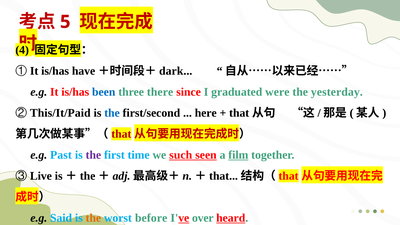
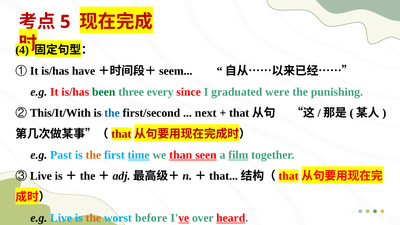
dark: dark -> seem
been colour: blue -> green
there: there -> every
yesterday: yesterday -> punishing
This/It/Paid: This/It/Paid -> This/It/With
here: here -> next
the at (93, 155) colour: purple -> orange
time underline: none -> present
such: such -> than
e.g Said: Said -> Live
